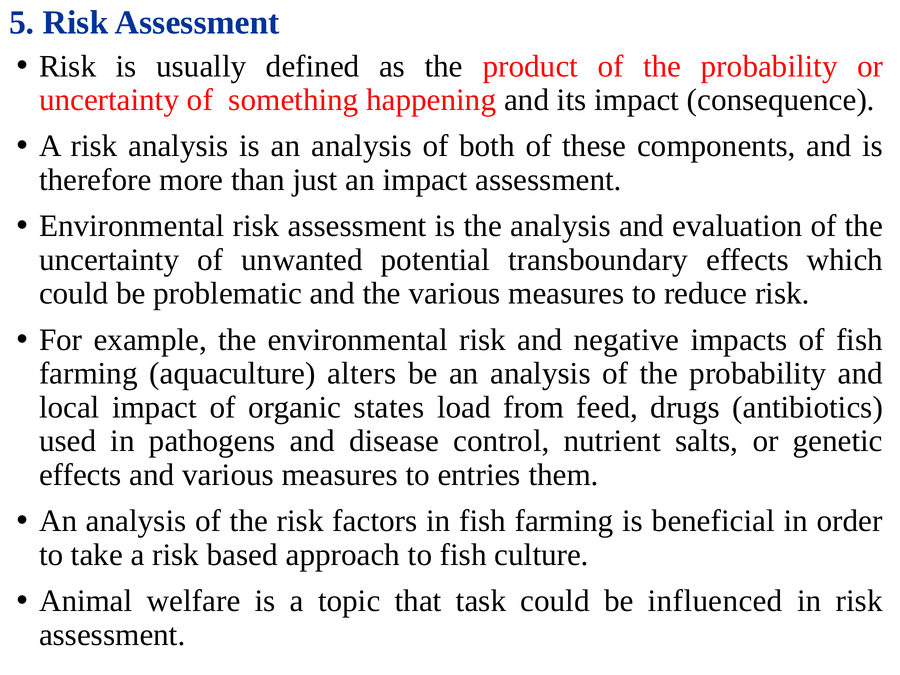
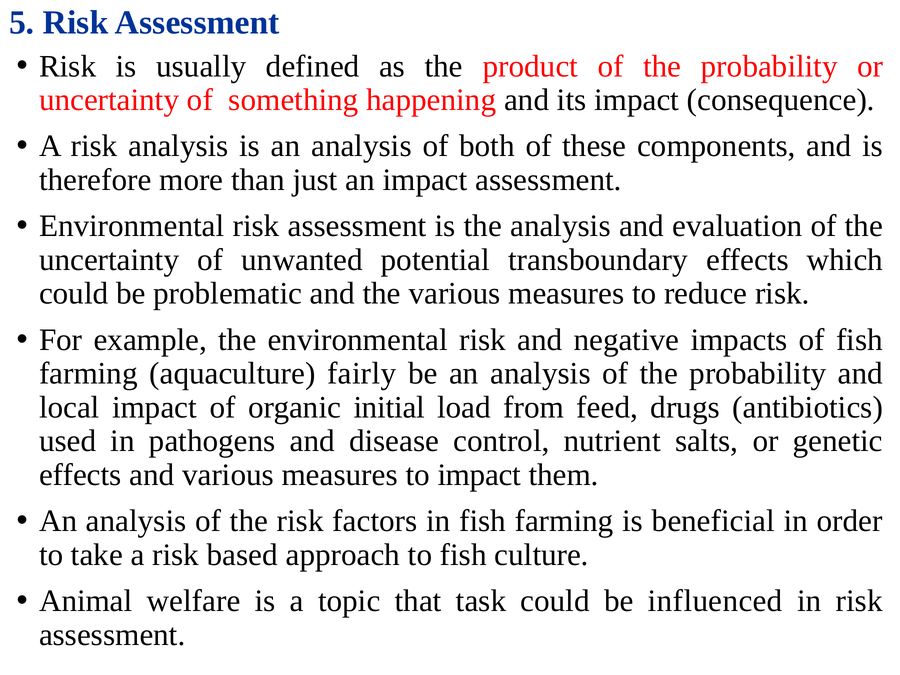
alters: alters -> fairly
states: states -> initial
to entries: entries -> impact
